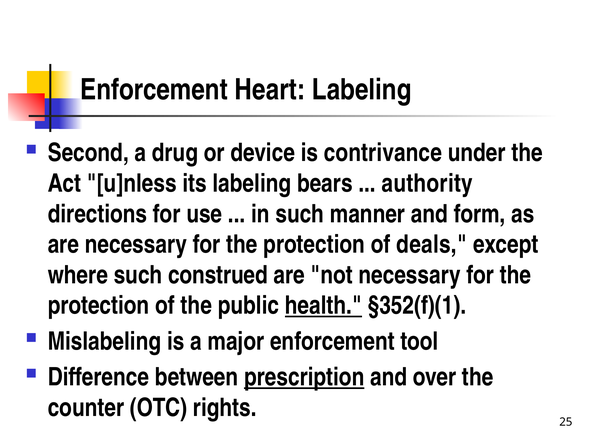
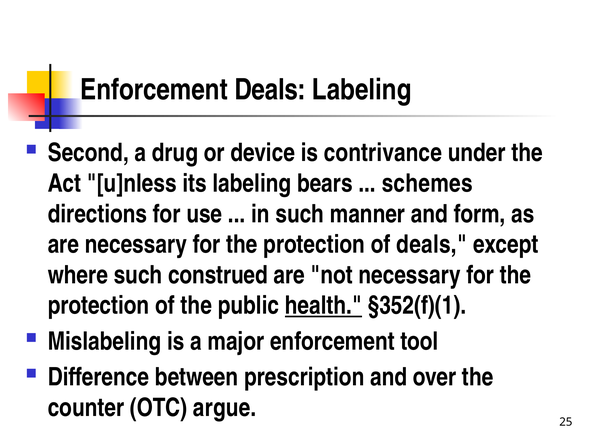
Enforcement Heart: Heart -> Deals
authority: authority -> schemes
prescription underline: present -> none
rights: rights -> argue
